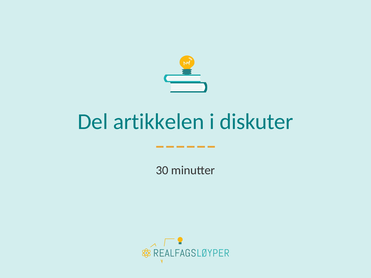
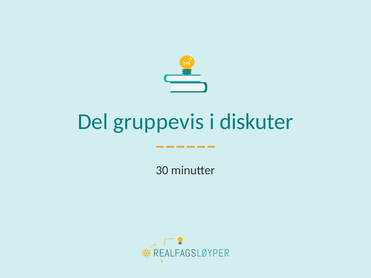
artikkelen: artikkelen -> gruppevis
